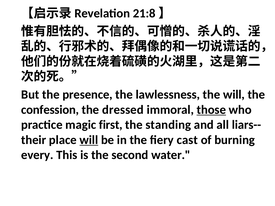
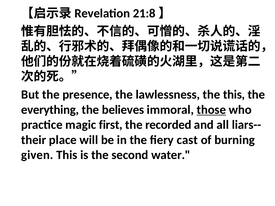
the will: will -> this
confession: confession -> everything
dressed: dressed -> believes
standing: standing -> recorded
will at (89, 140) underline: present -> none
every: every -> given
